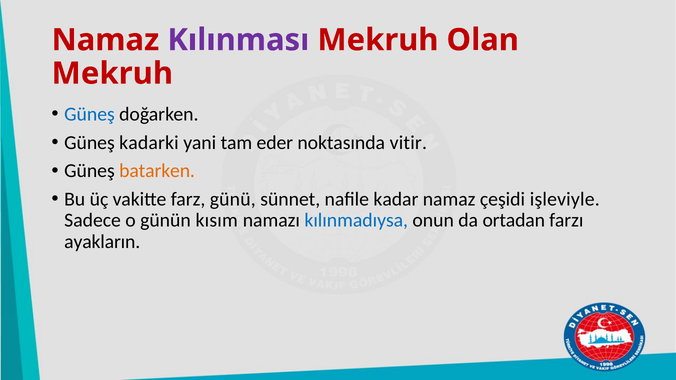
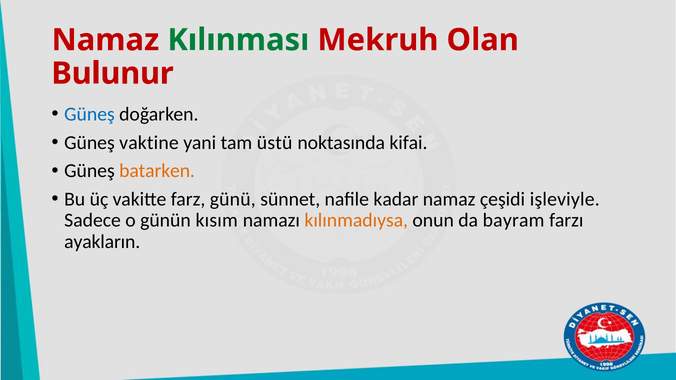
Kılınması colour: purple -> green
Mekruh at (112, 74): Mekruh -> Bulunur
kadarki: kadarki -> vaktine
eder: eder -> üstü
vitir: vitir -> kifai
kılınmadıysa colour: blue -> orange
ortadan: ortadan -> bayram
